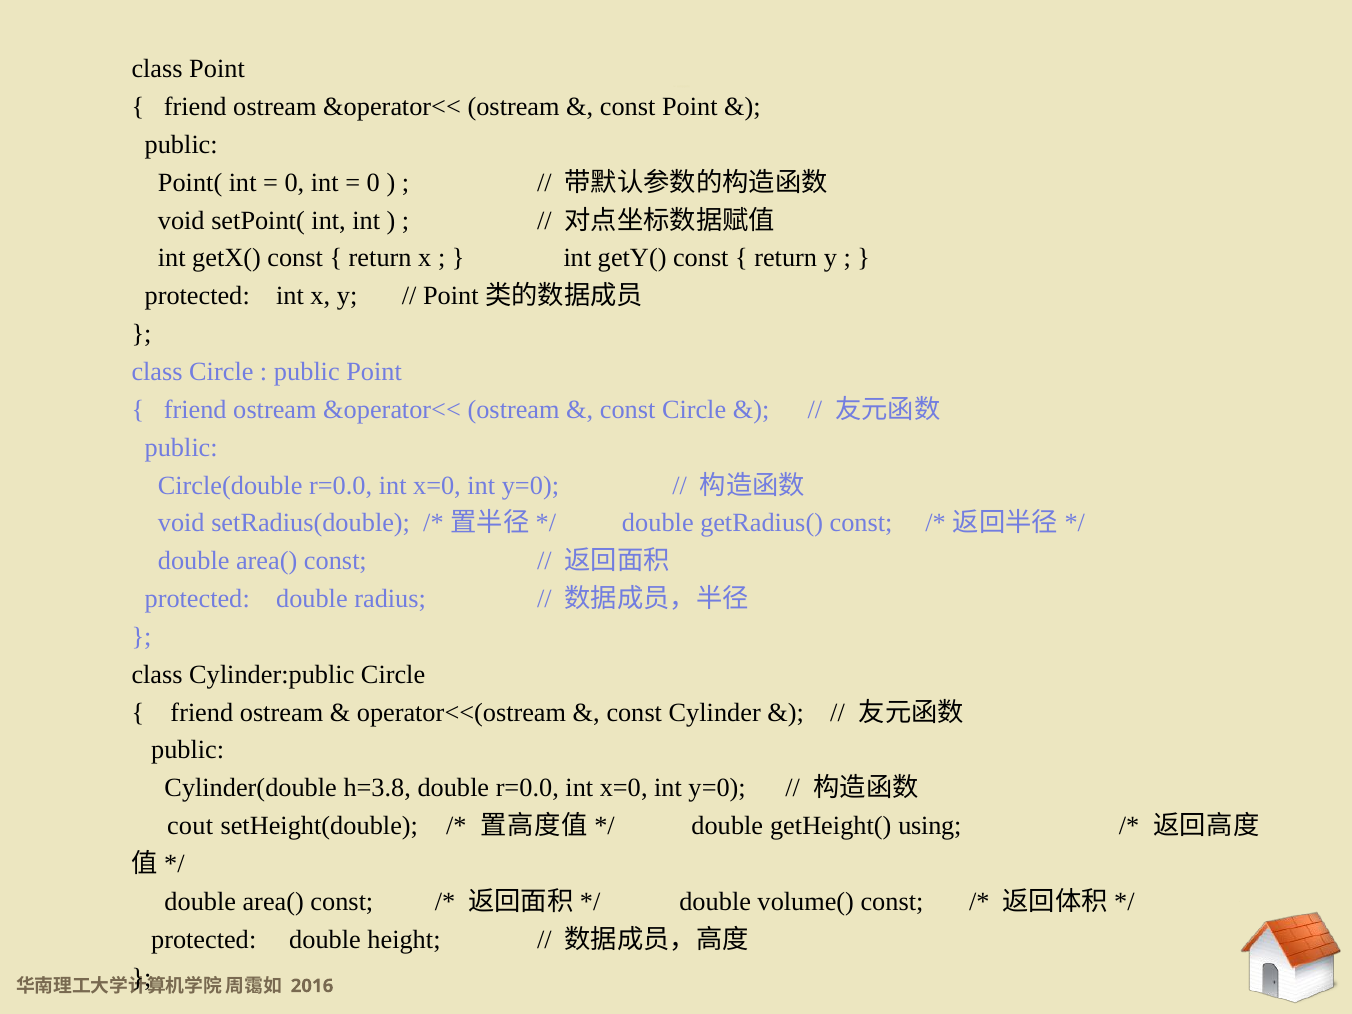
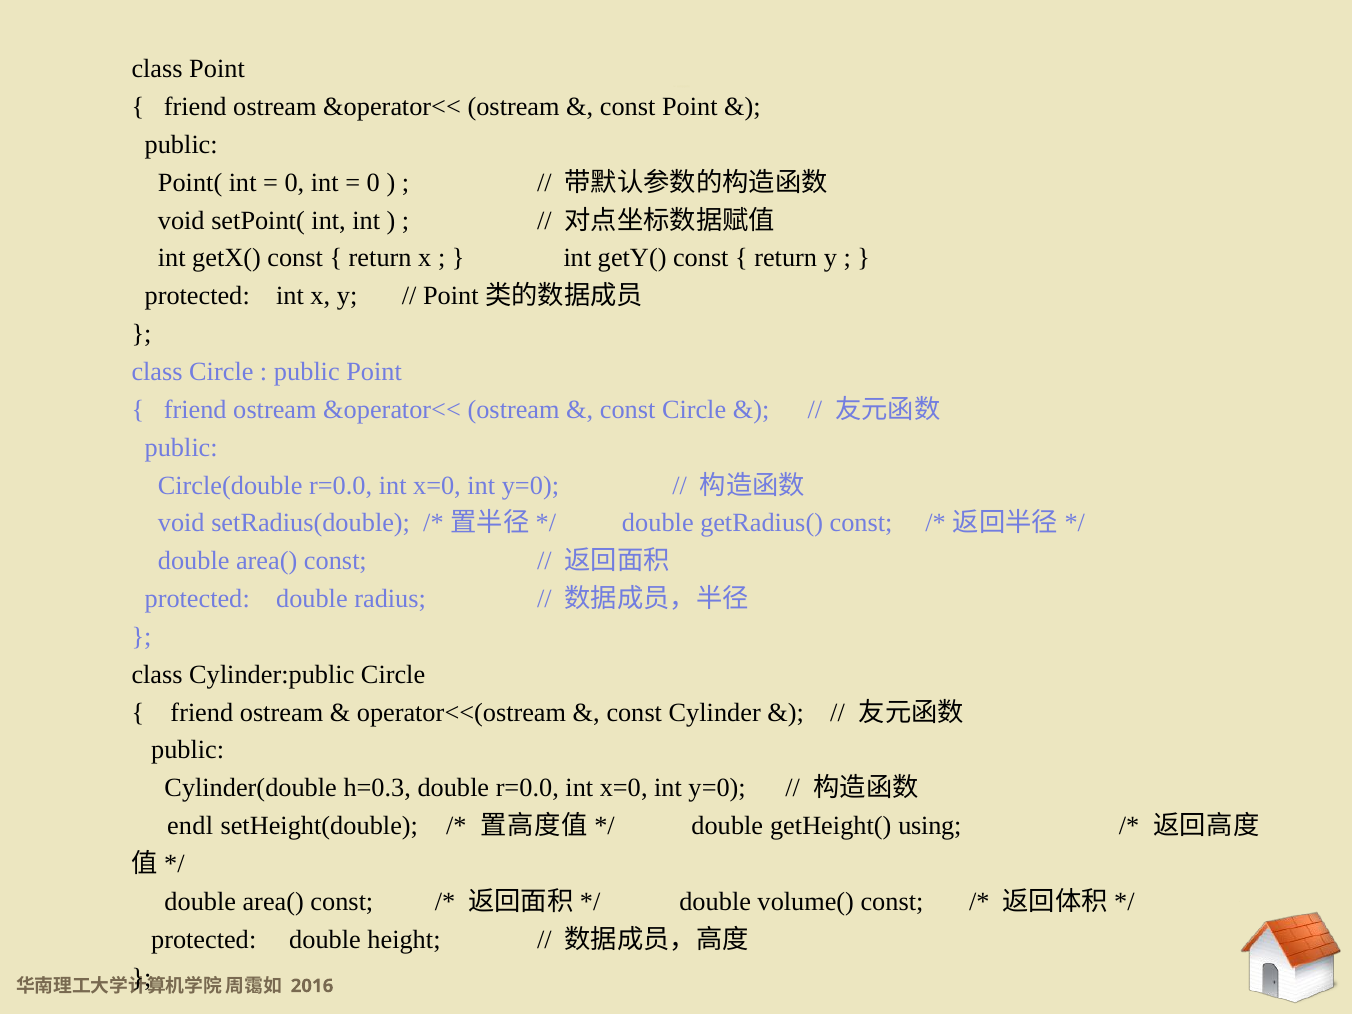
h=3.8: h=3.8 -> h=0.3
cout: cout -> endl
